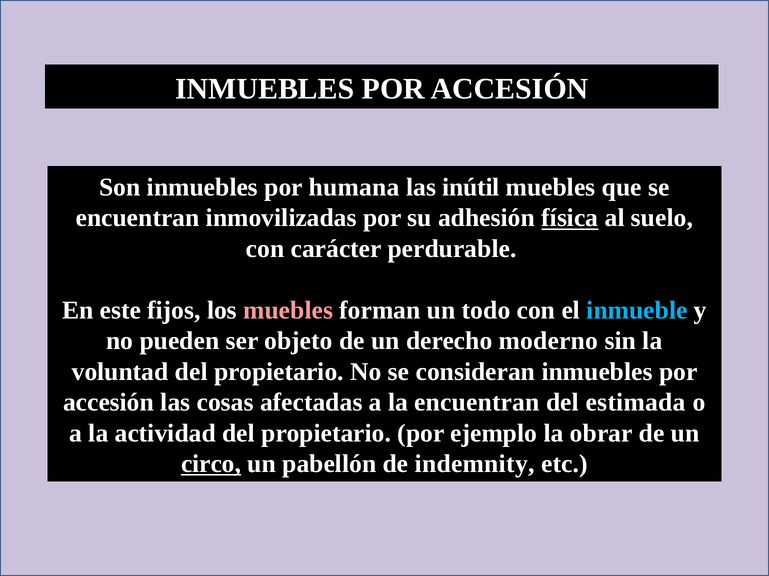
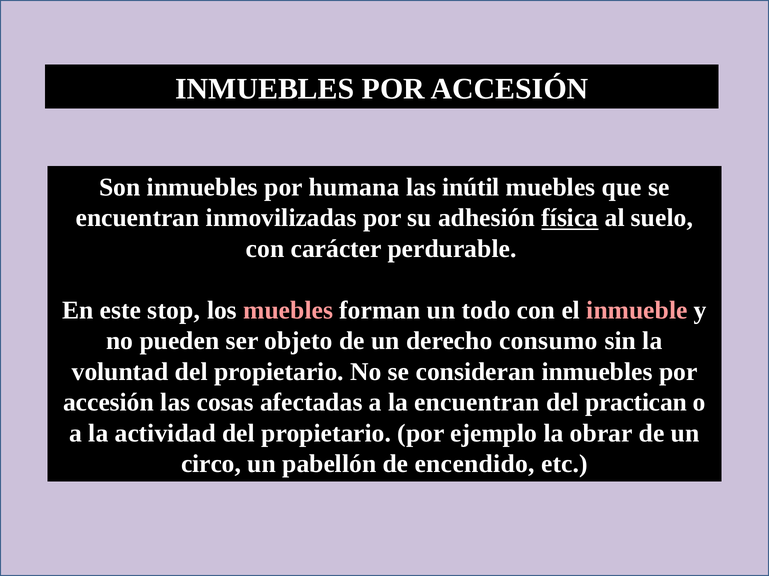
fijos: fijos -> stop
inmueble colour: light blue -> pink
moderno: moderno -> consumo
estimada: estimada -> practican
circo underline: present -> none
indemnity: indemnity -> encendido
